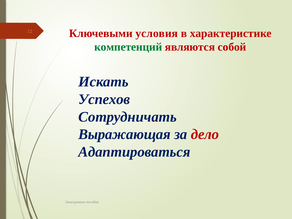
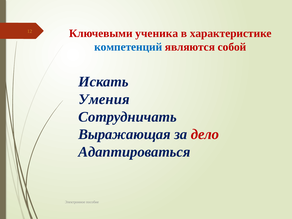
условия: условия -> ученика
компетенций colour: green -> blue
Успехов: Успехов -> Умения
